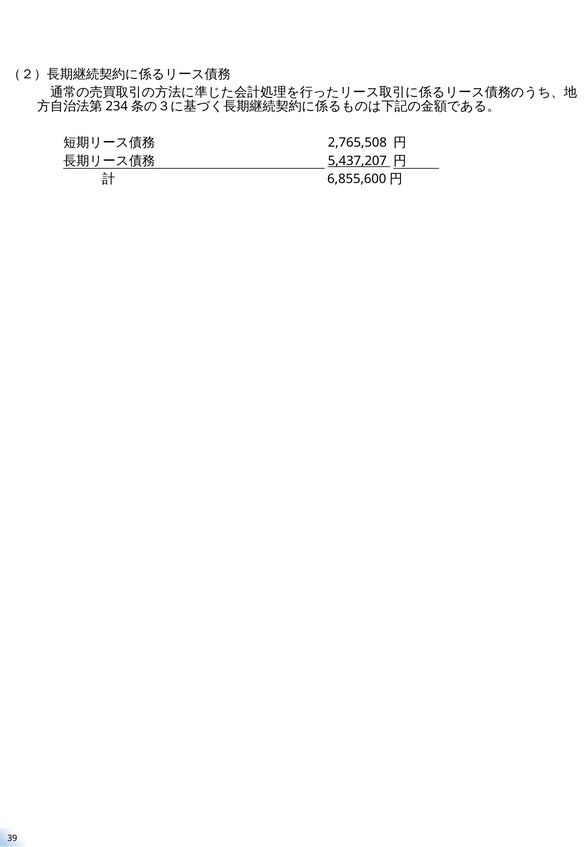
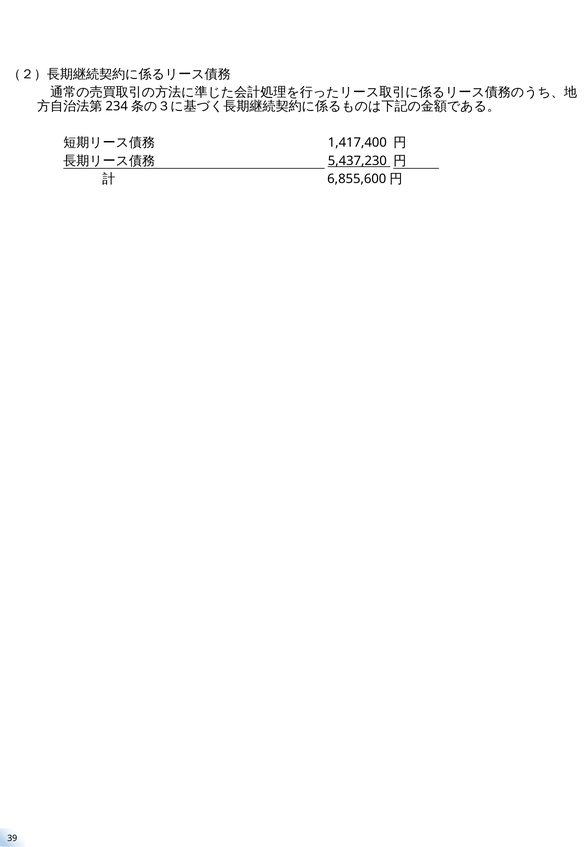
2,765,508: 2,765,508 -> 1,417,400
5,437,207: 5,437,207 -> 5,437,230
